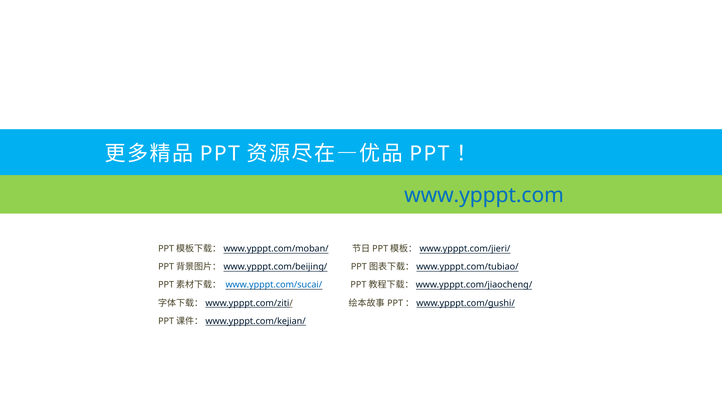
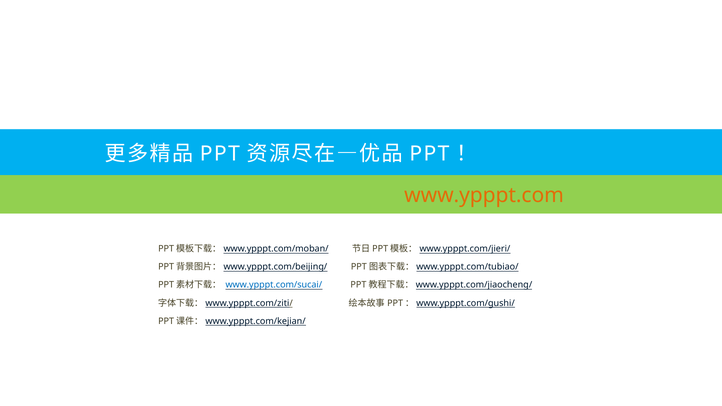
www.ypppt.com colour: blue -> orange
